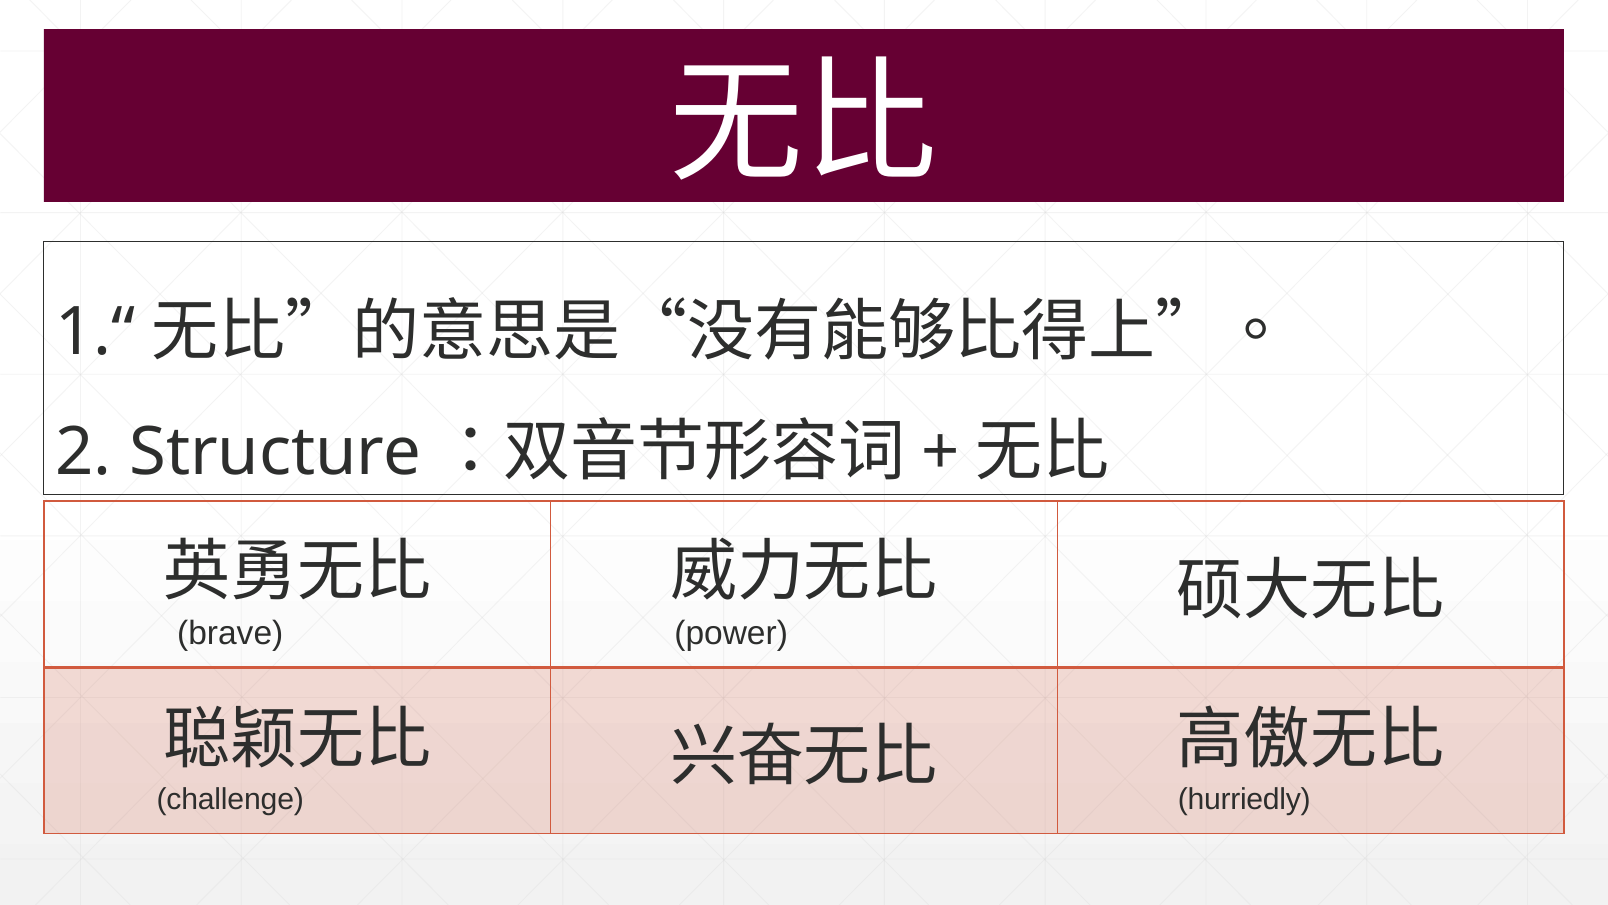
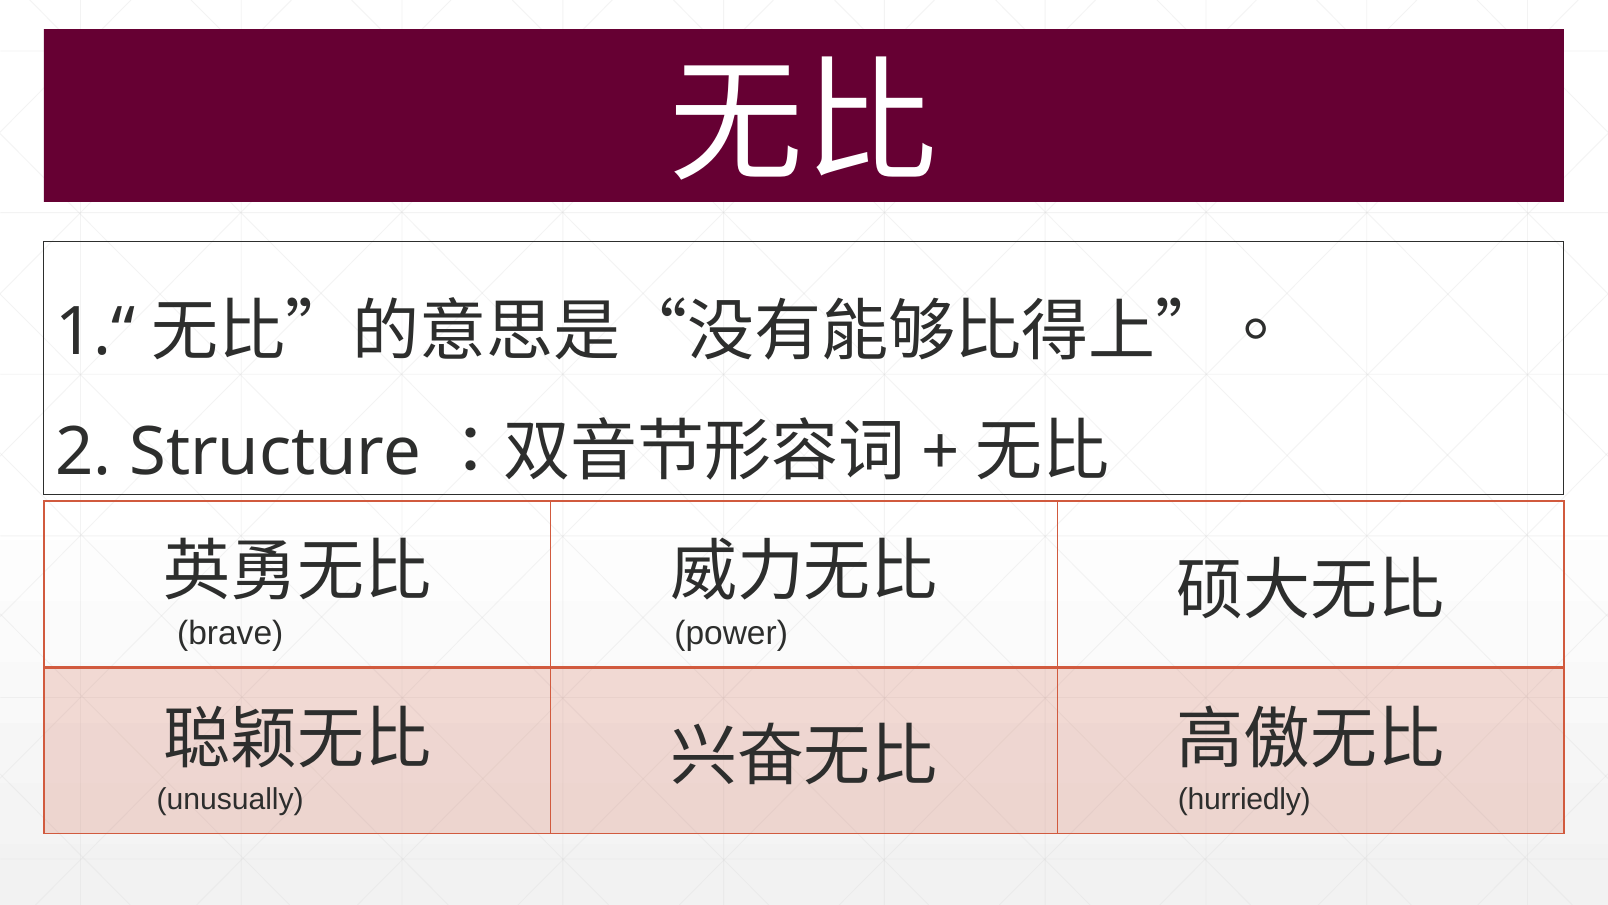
challenge: challenge -> unusually
